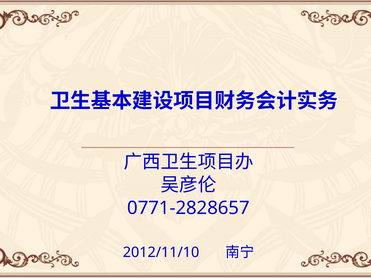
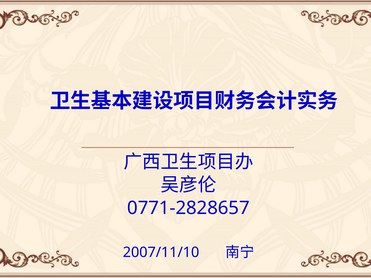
2012/11/10: 2012/11/10 -> 2007/11/10
